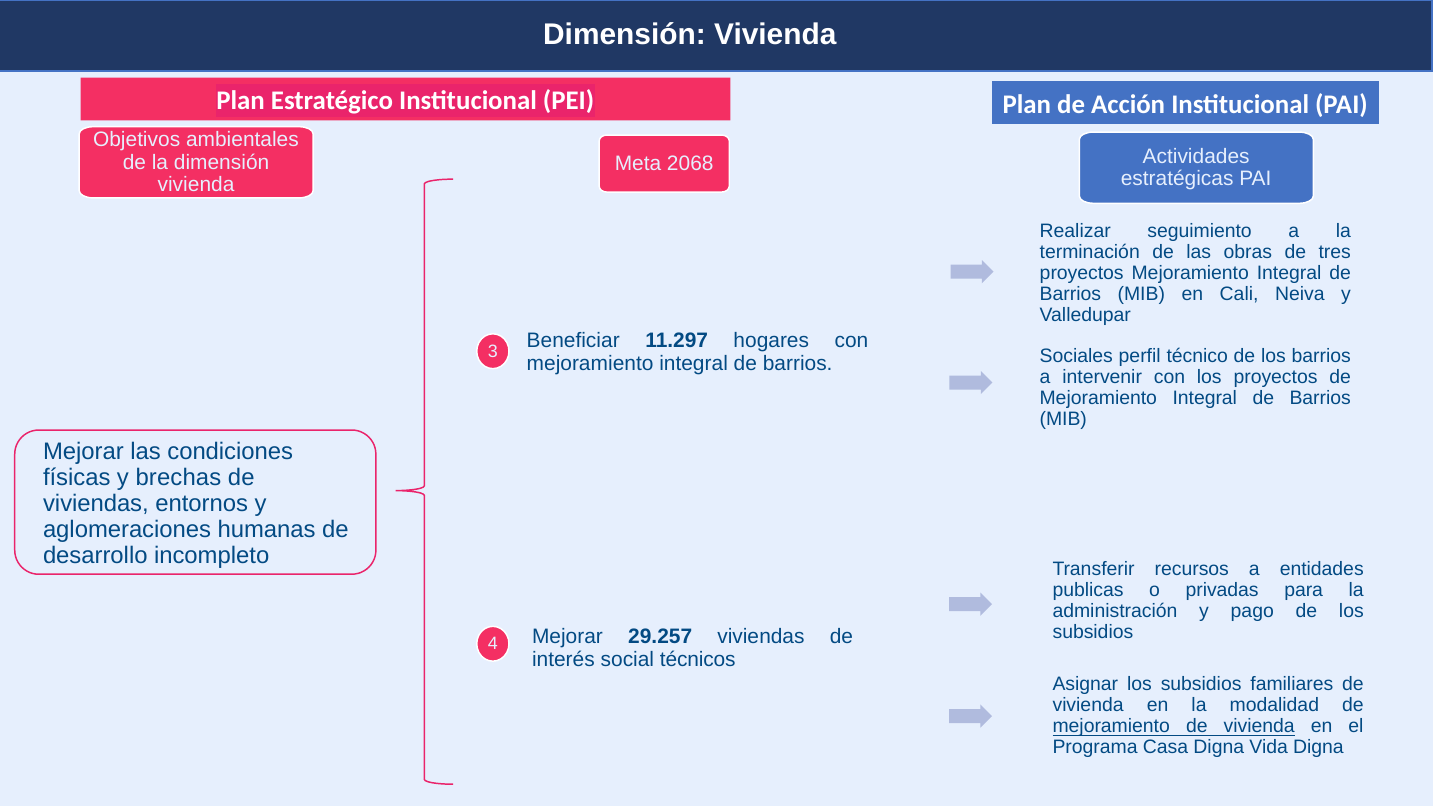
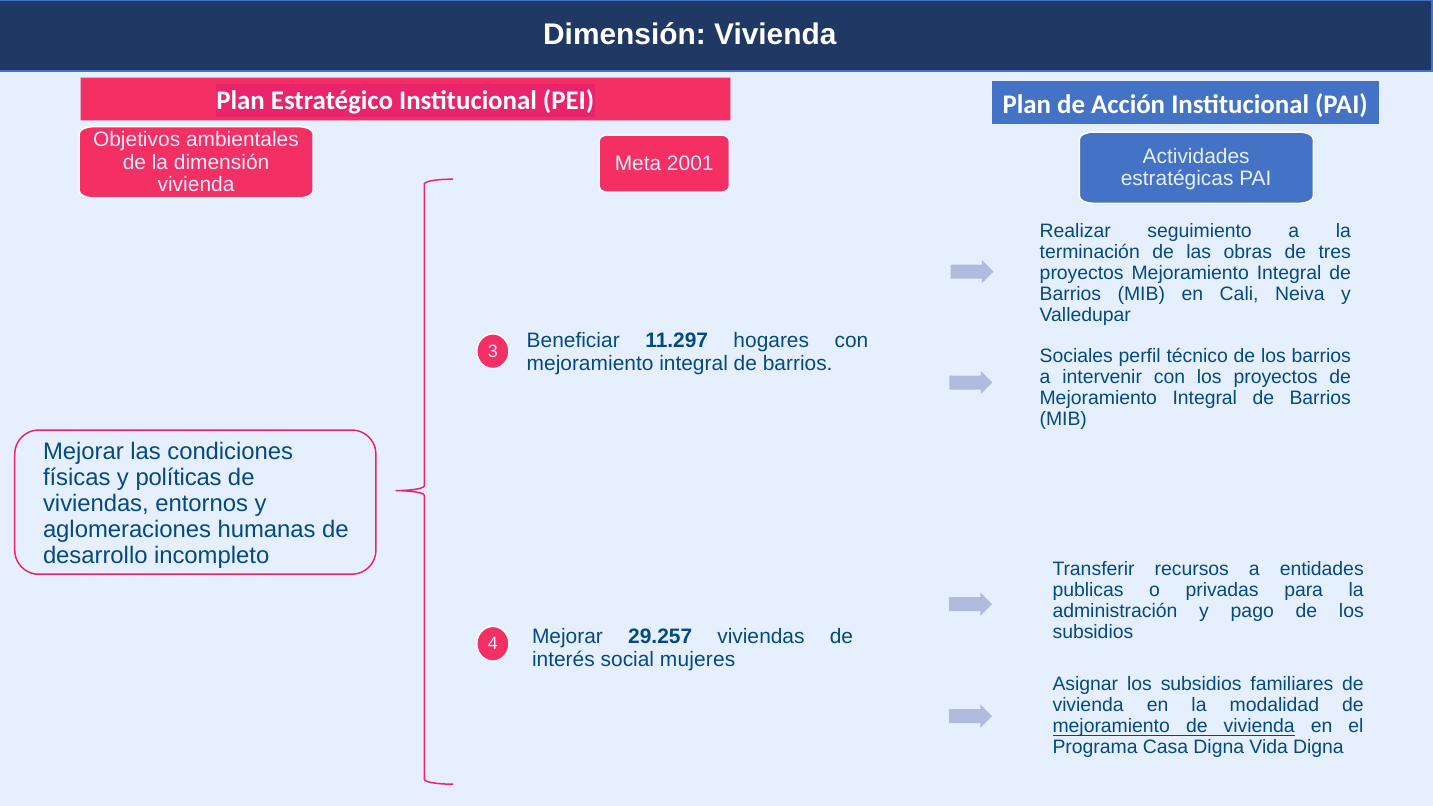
2068: 2068 -> 2001
brechas: brechas -> políticas
técnicos: técnicos -> mujeres
